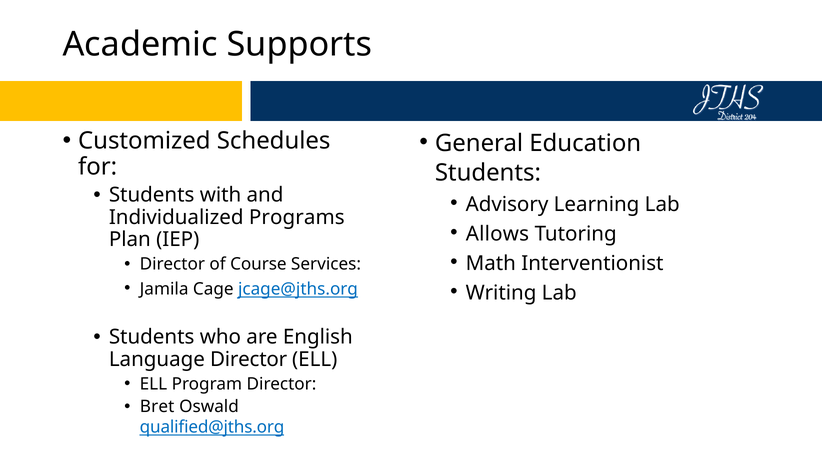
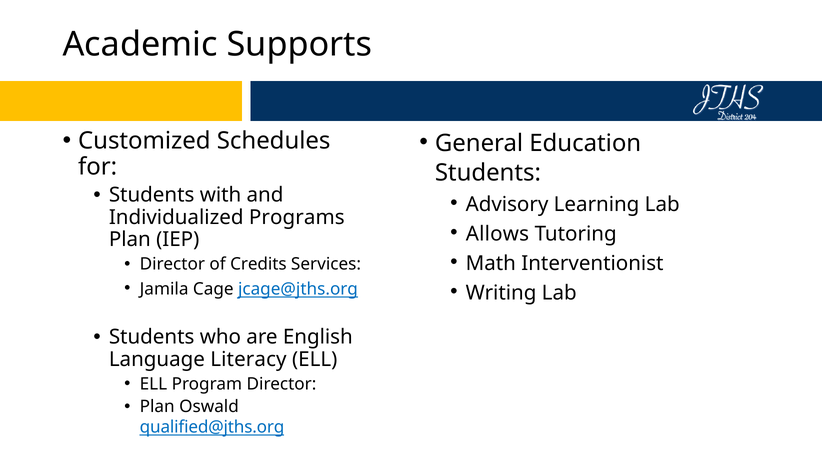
Course: Course -> Credits
Language Director: Director -> Literacy
Bret at (157, 406): Bret -> Plan
